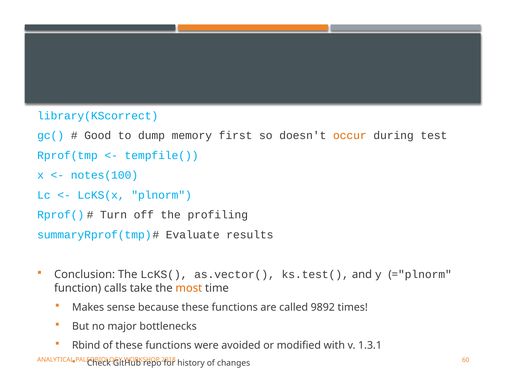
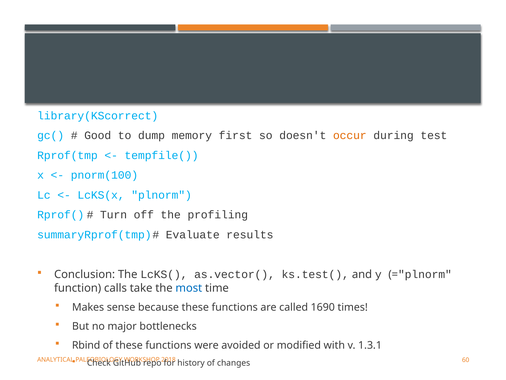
notes(100: notes(100 -> pnorm(100
most colour: orange -> blue
9892: 9892 -> 1690
